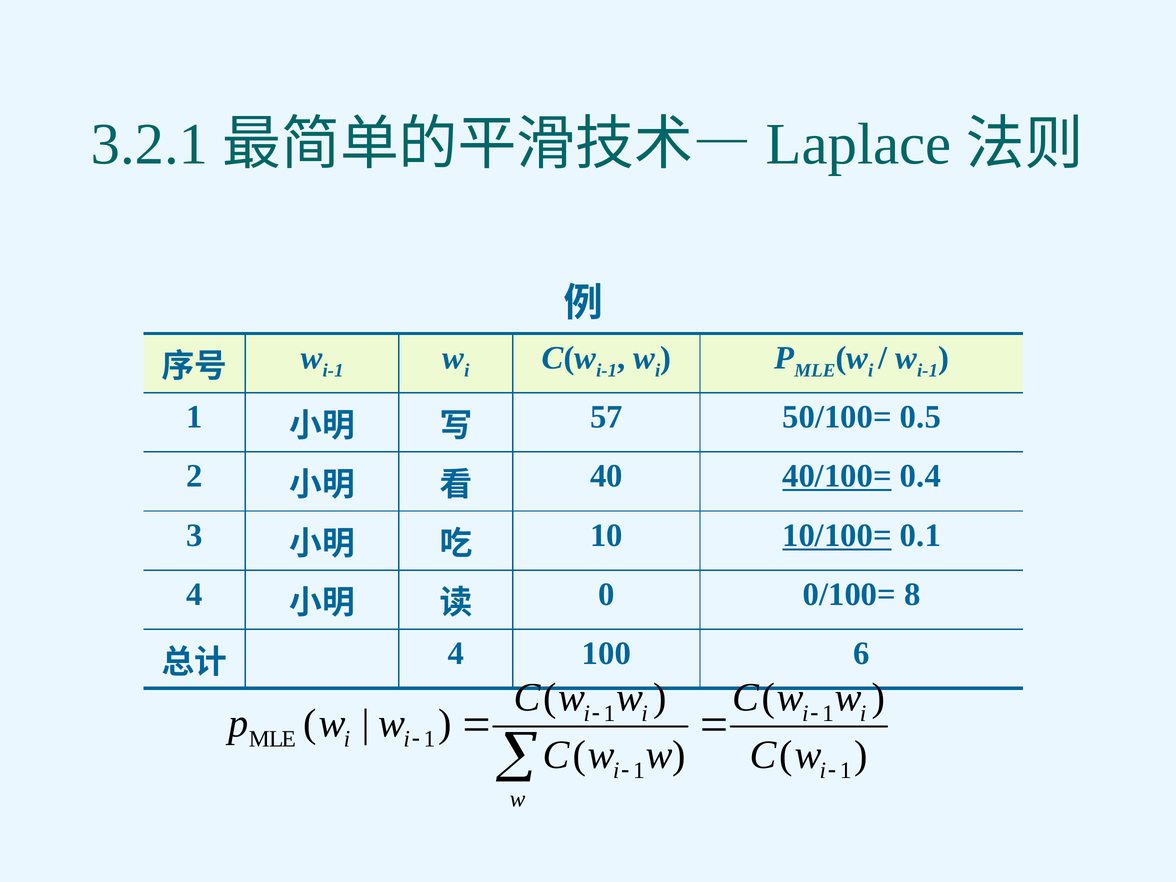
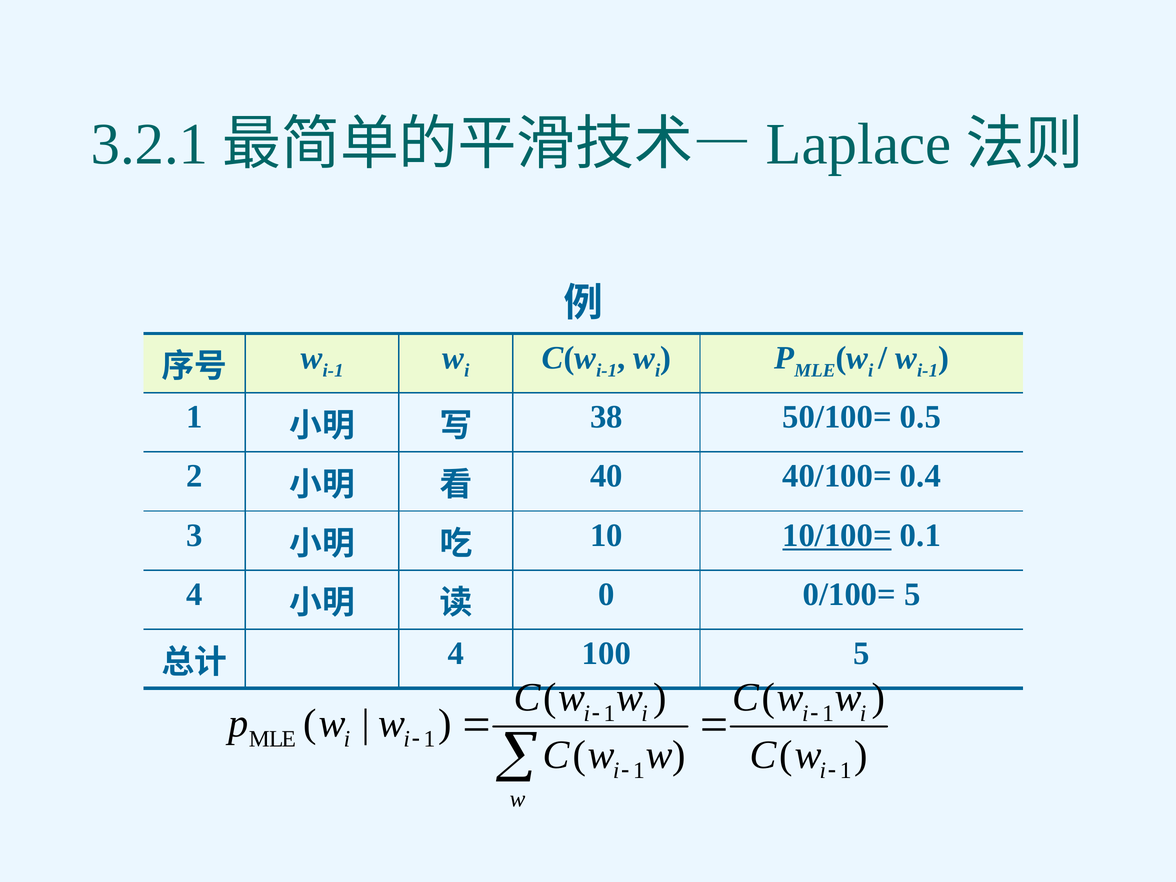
57: 57 -> 38
40/100= underline: present -> none
0/100= 8: 8 -> 5
100 6: 6 -> 5
